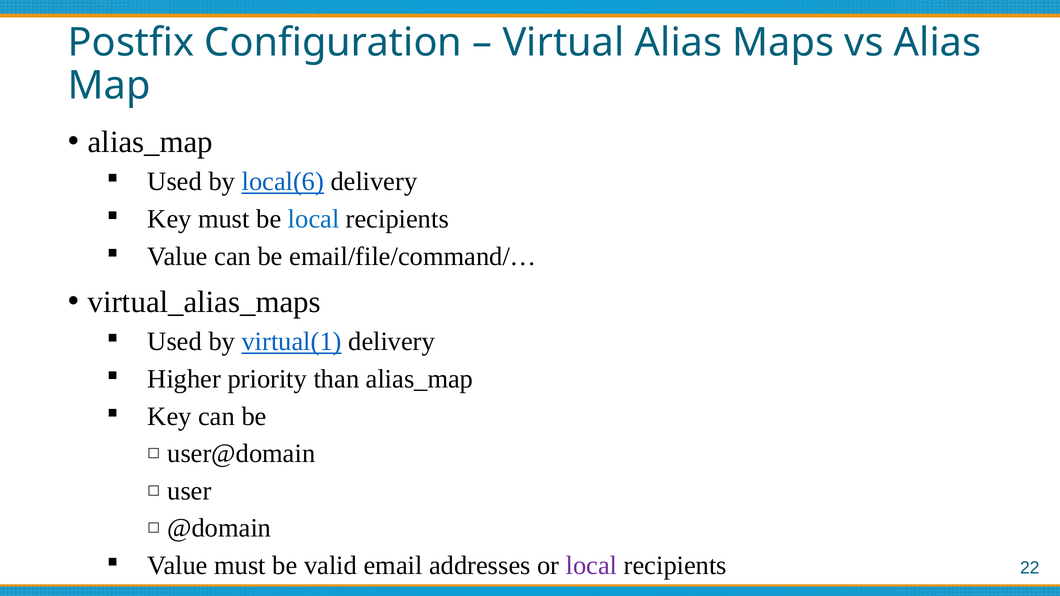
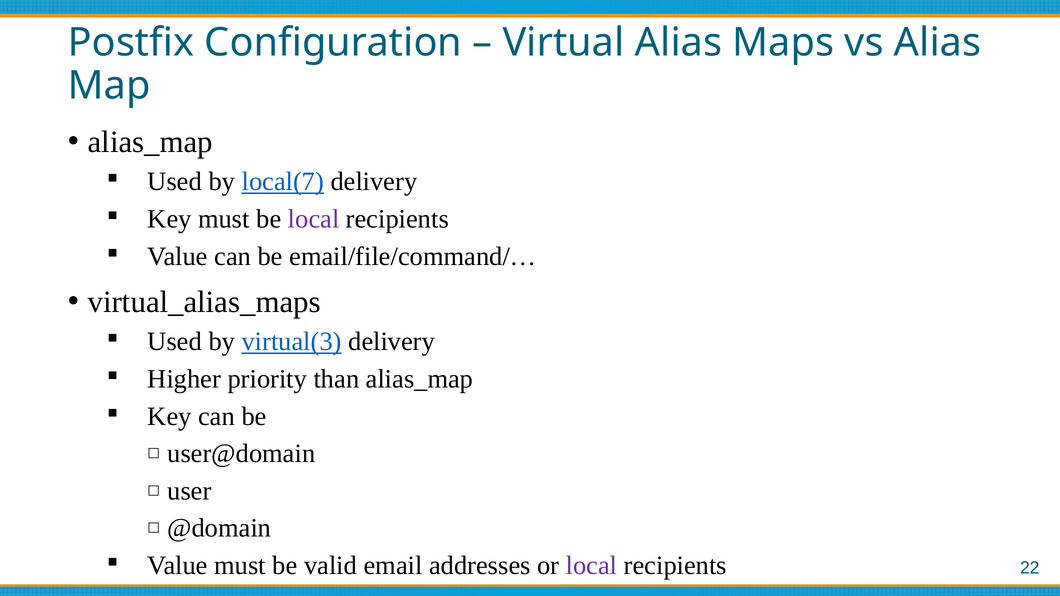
local(6: local(6 -> local(7
local at (314, 219) colour: blue -> purple
virtual(1: virtual(1 -> virtual(3
